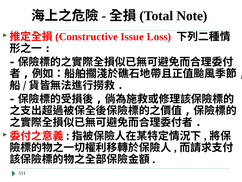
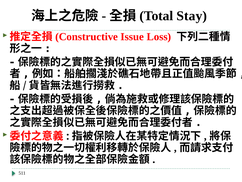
Note: Note -> Stay
